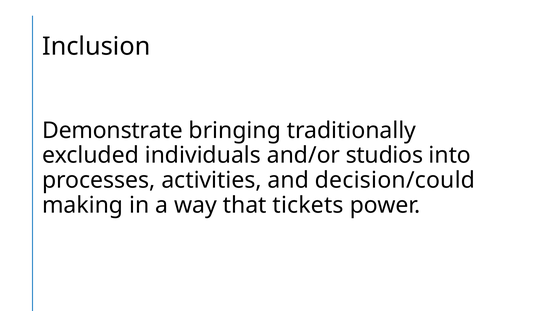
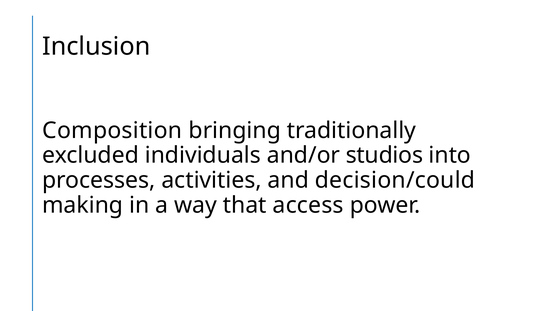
Demonstrate: Demonstrate -> Composition
tickets: tickets -> access
